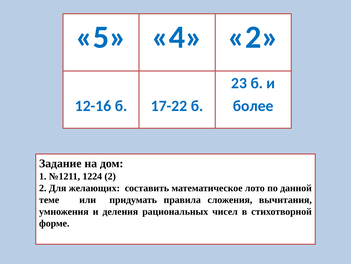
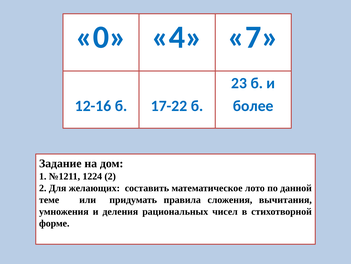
5: 5 -> 0
2 at (253, 37): 2 -> 7
